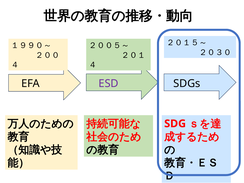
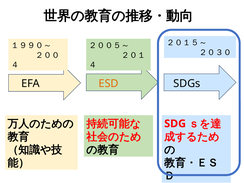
ESD colour: purple -> orange
